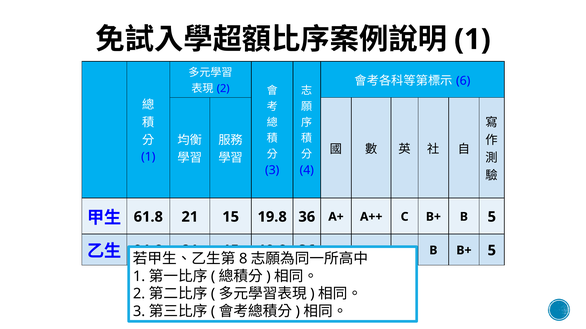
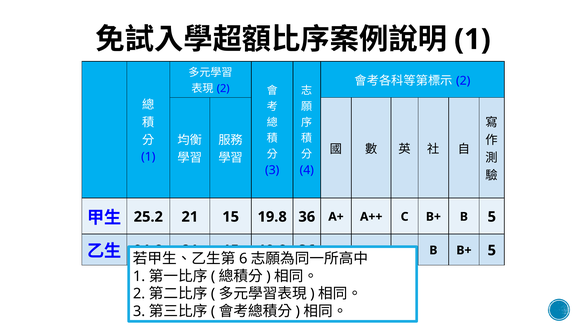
6 at (463, 81): 6 -> 2
61.8: 61.8 -> 25.2
8: 8 -> 6
